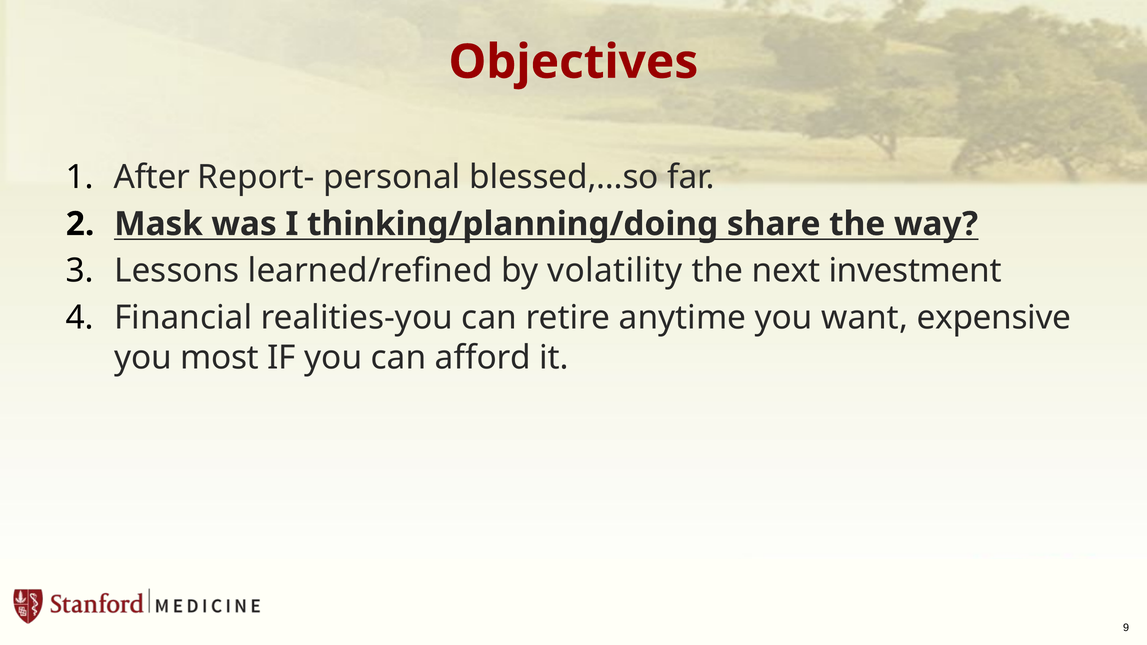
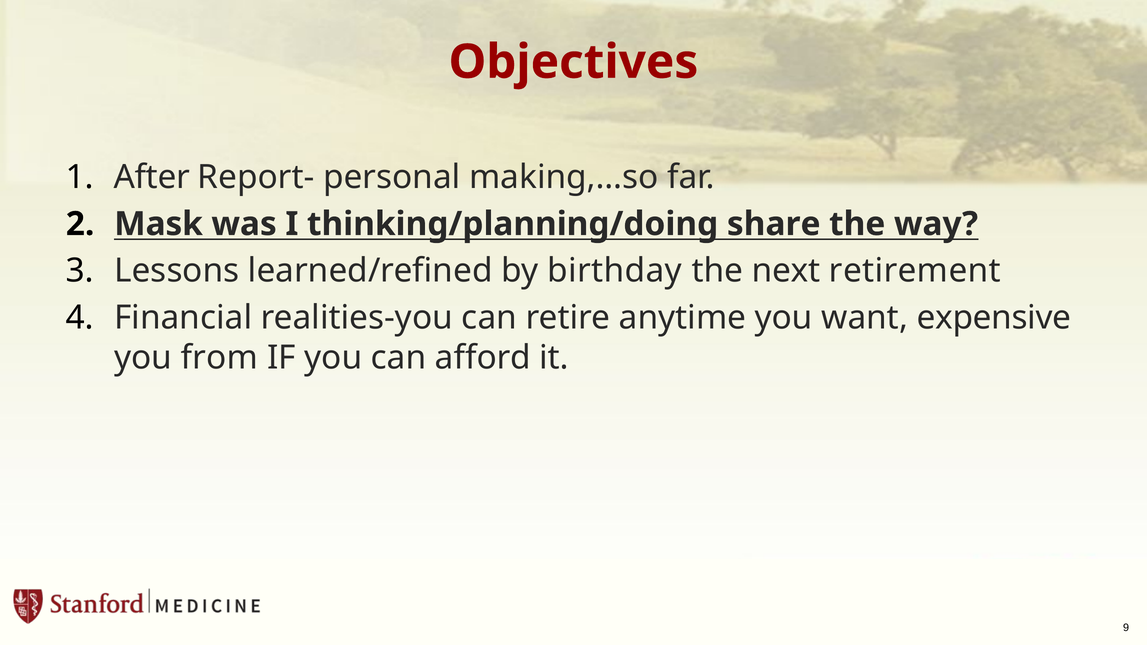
blessed,…so: blessed,…so -> making,…so
volatility: volatility -> birthday
investment: investment -> retirement
most: most -> from
